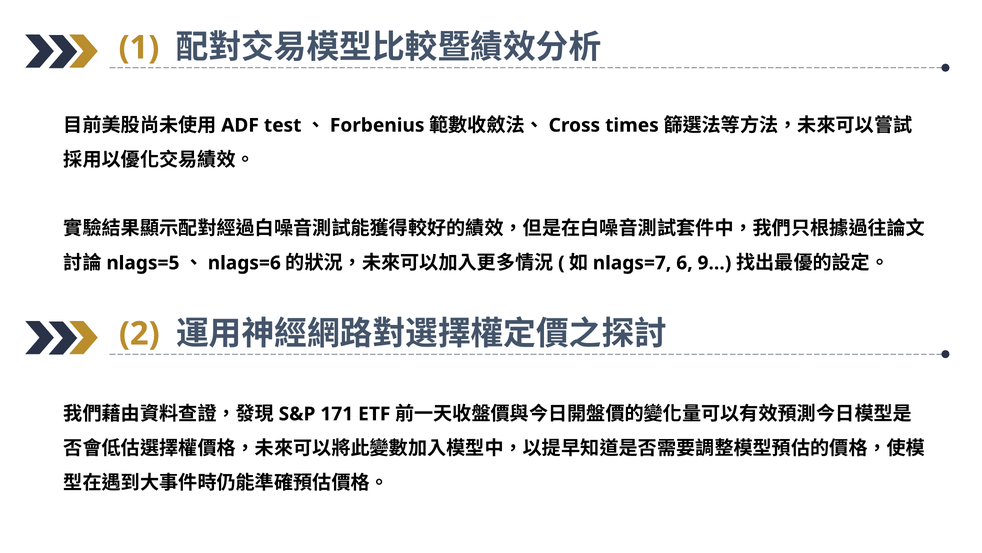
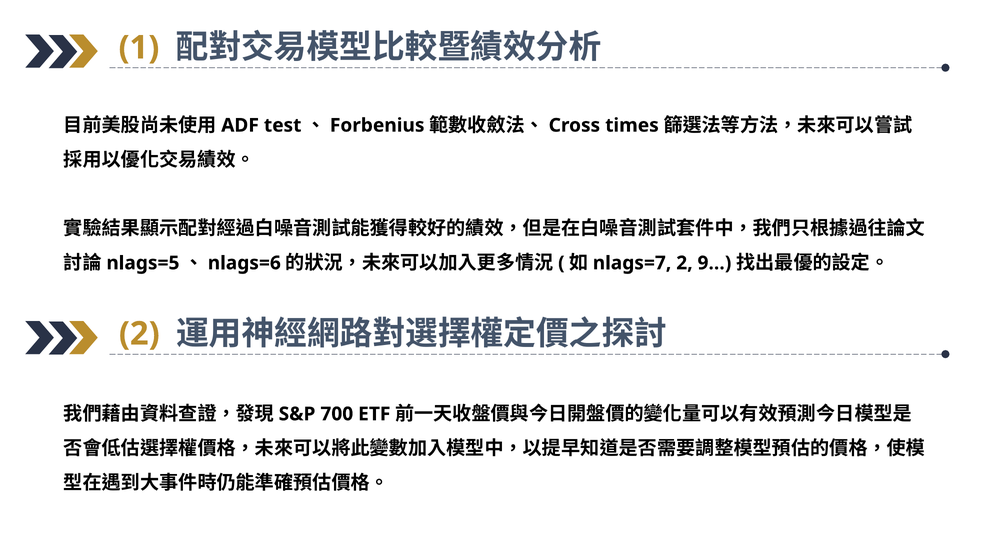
6 at (684, 263): 6 -> 2
171: 171 -> 700
